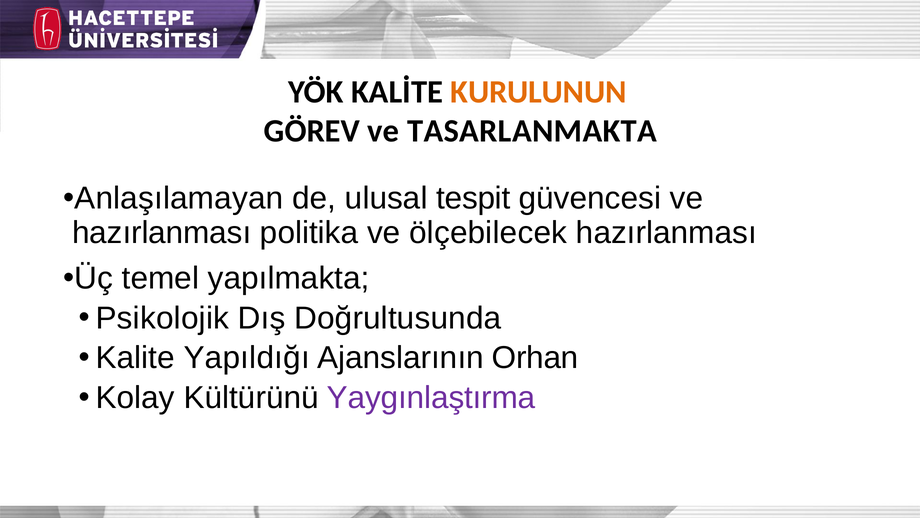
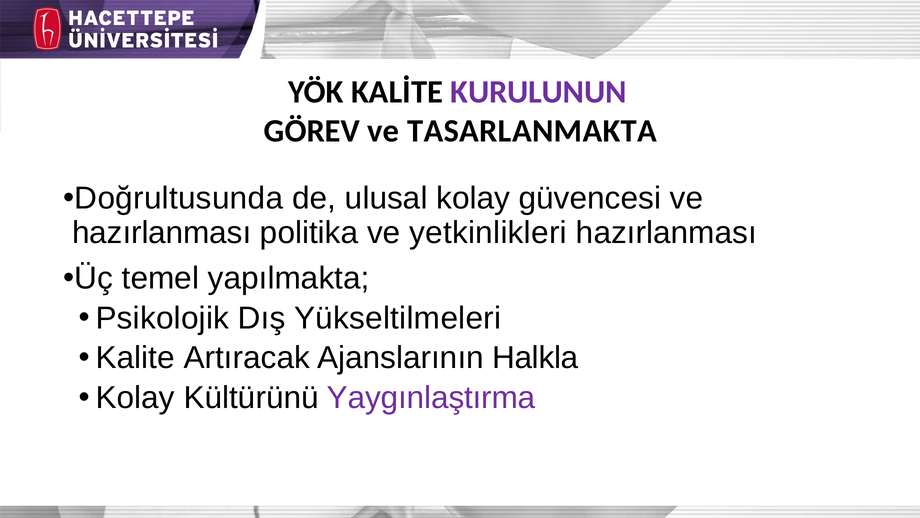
KURULUNUN colour: orange -> purple
Anlaşılamayan: Anlaşılamayan -> Doğrultusunda
ulusal tespit: tespit -> kolay
ölçebilecek: ölçebilecek -> yetkinlikleri
Doğrultusunda: Doğrultusunda -> Yükseltilmeleri
Yapıldığı: Yapıldığı -> Artıracak
Orhan: Orhan -> Halkla
